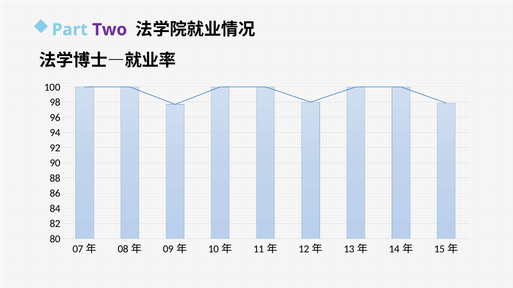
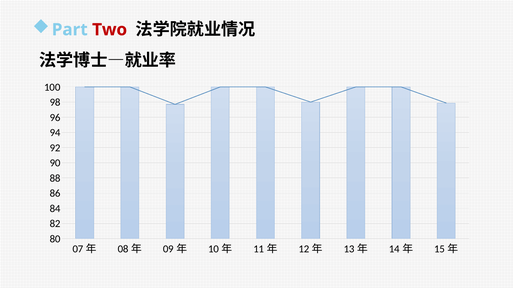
Two colour: purple -> red
